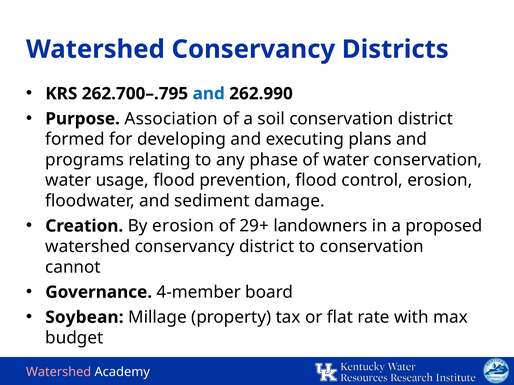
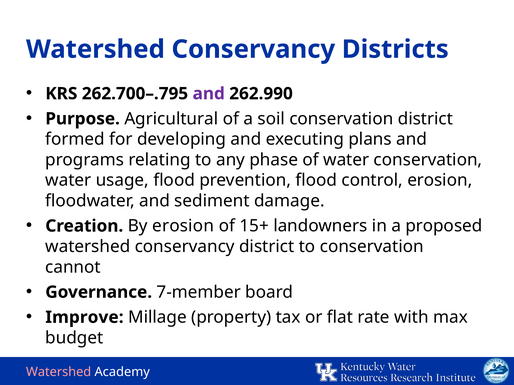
and at (209, 94) colour: blue -> purple
Association: Association -> Agricultural
29+: 29+ -> 15+
4-member: 4-member -> 7-member
Soybean: Soybean -> Improve
